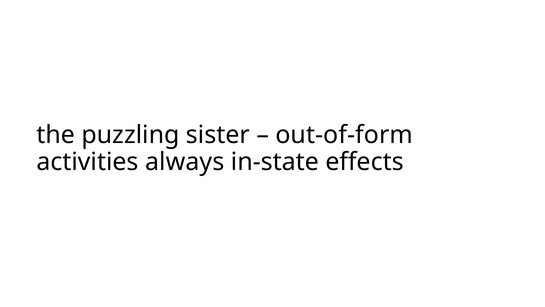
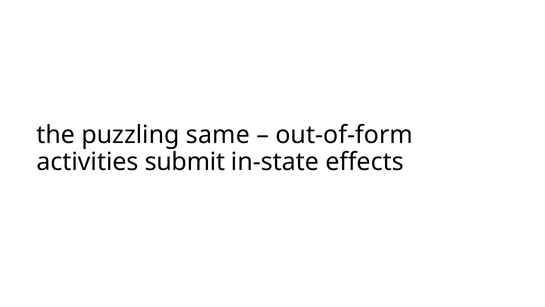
sister: sister -> same
always: always -> submit
